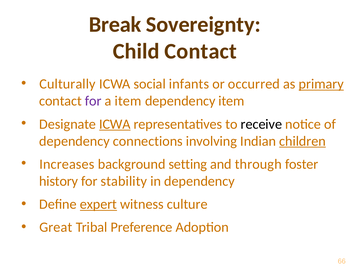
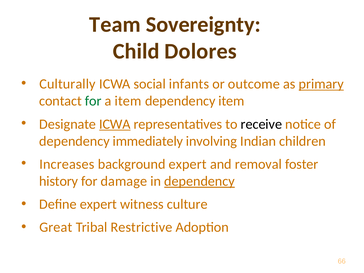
Break: Break -> Team
Child Contact: Contact -> Dolores
occurred: occurred -> outcome
for at (93, 101) colour: purple -> green
connections: connections -> immediately
children underline: present -> none
background setting: setting -> expert
through: through -> removal
stability: stability -> damage
dependency at (199, 181) underline: none -> present
expert at (98, 204) underline: present -> none
Preference: Preference -> Restrictive
